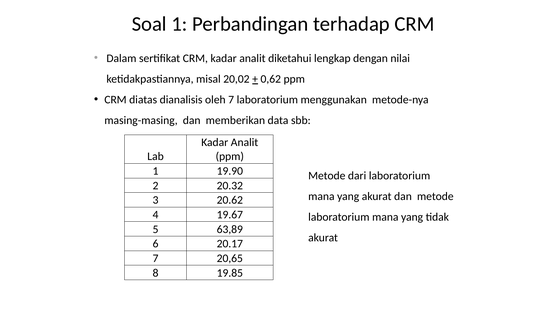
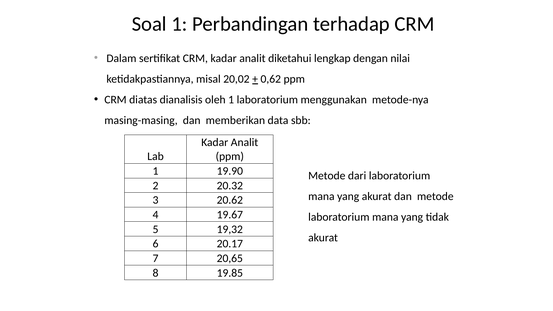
oleh 7: 7 -> 1
63,89: 63,89 -> 19,32
